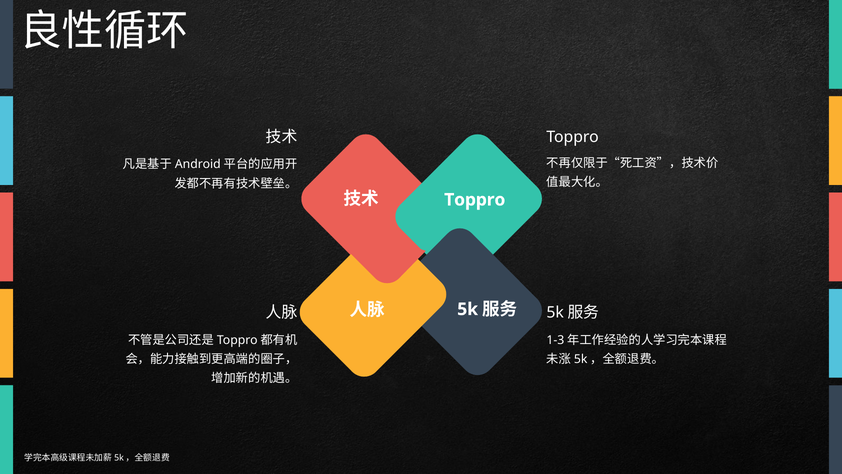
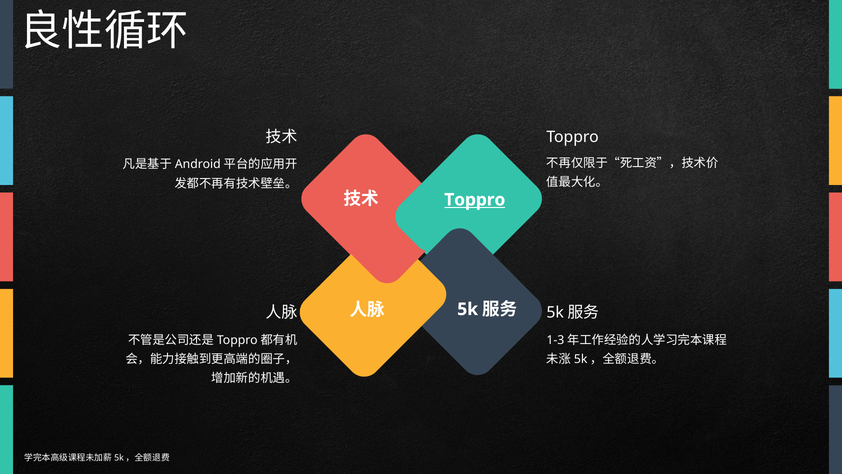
Toppro at (475, 200) underline: none -> present
